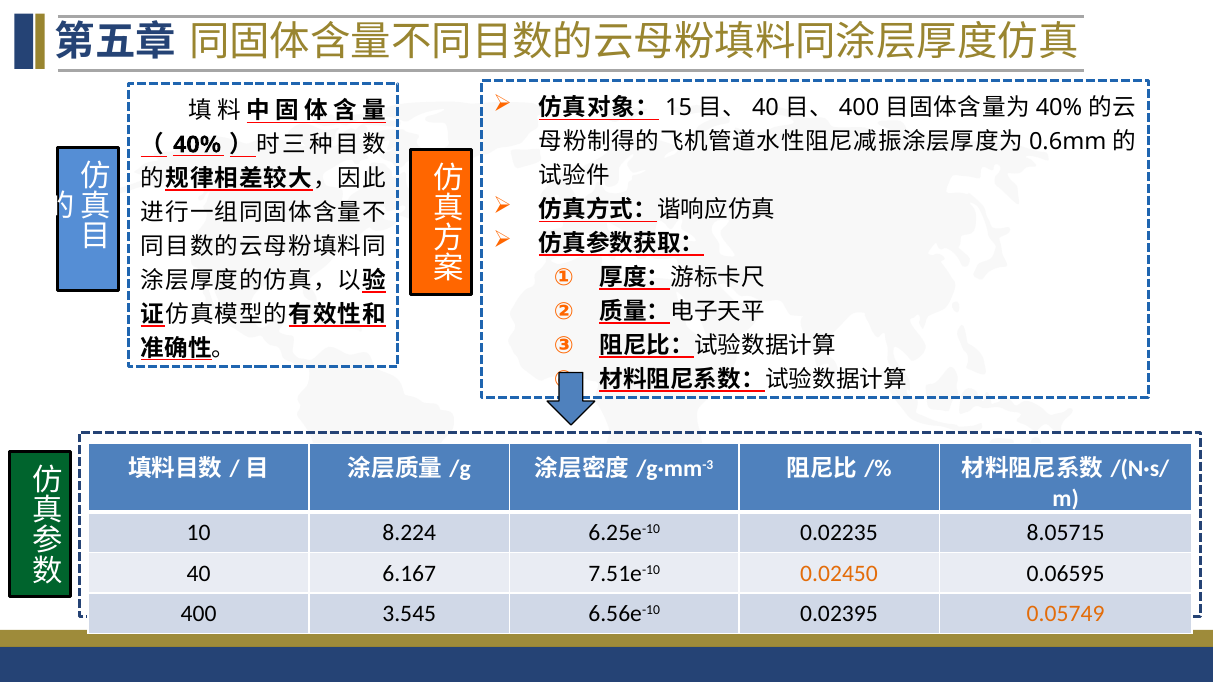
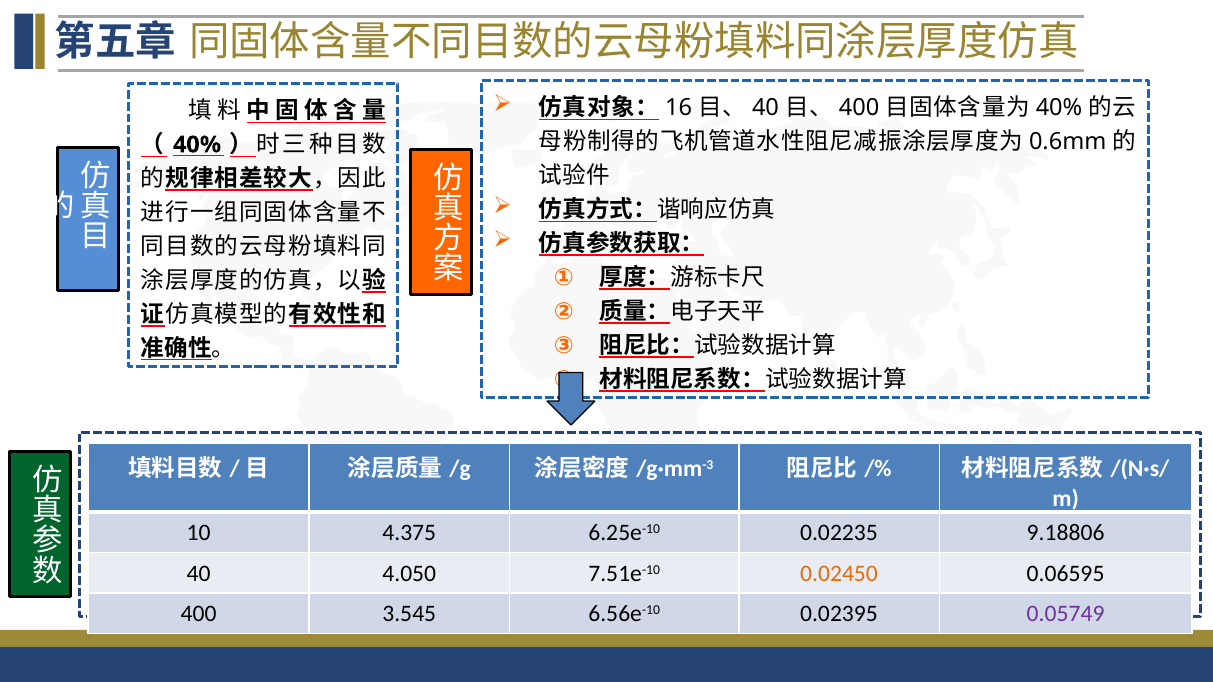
15: 15 -> 16
8.224: 8.224 -> 4.375
8.05715: 8.05715 -> 9.18806
6.167: 6.167 -> 4.050
0.05749 colour: orange -> purple
